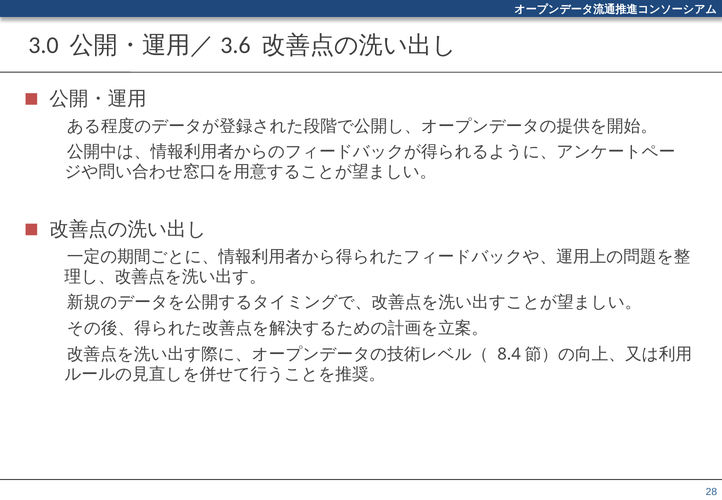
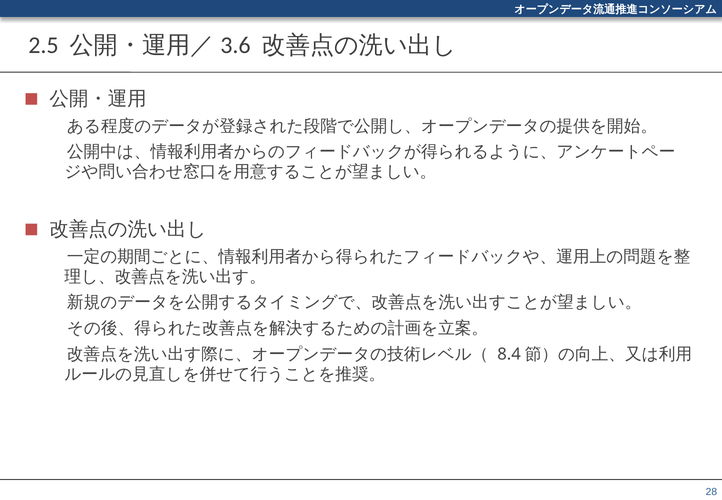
3.0: 3.0 -> 2.5
